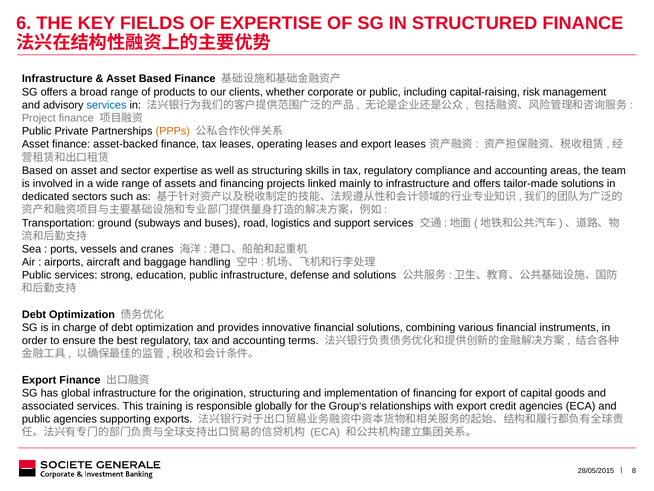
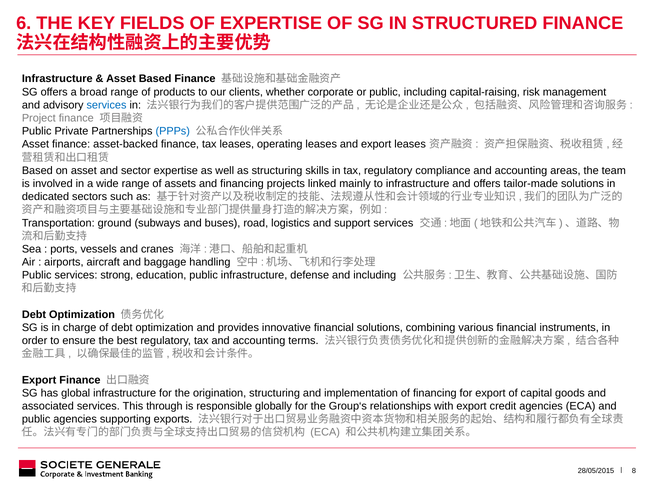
PPPs colour: orange -> blue
and solutions: solutions -> including
training: training -> through
